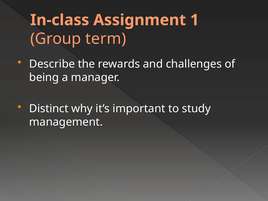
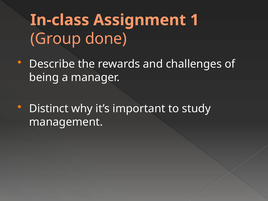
term: term -> done
